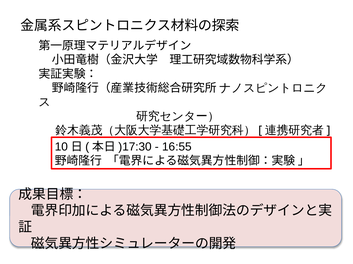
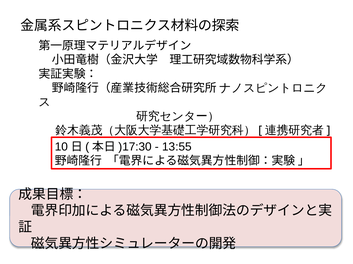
16:55: 16:55 -> 13:55
